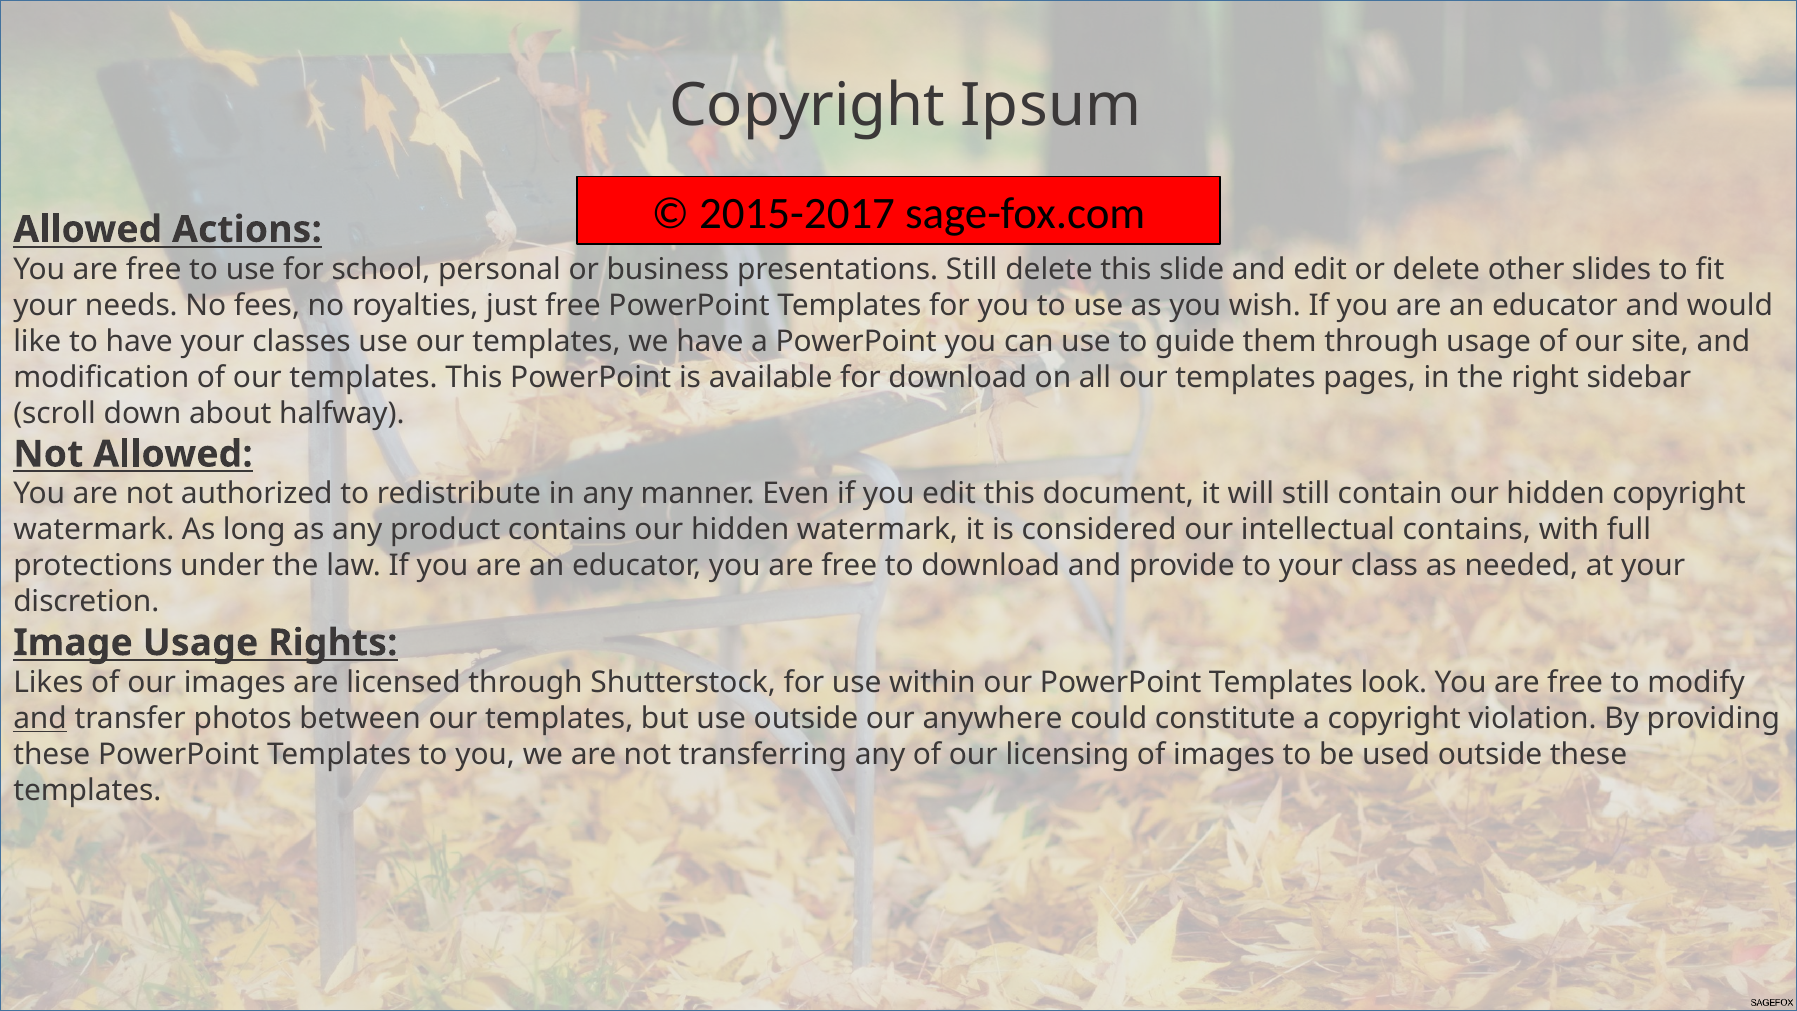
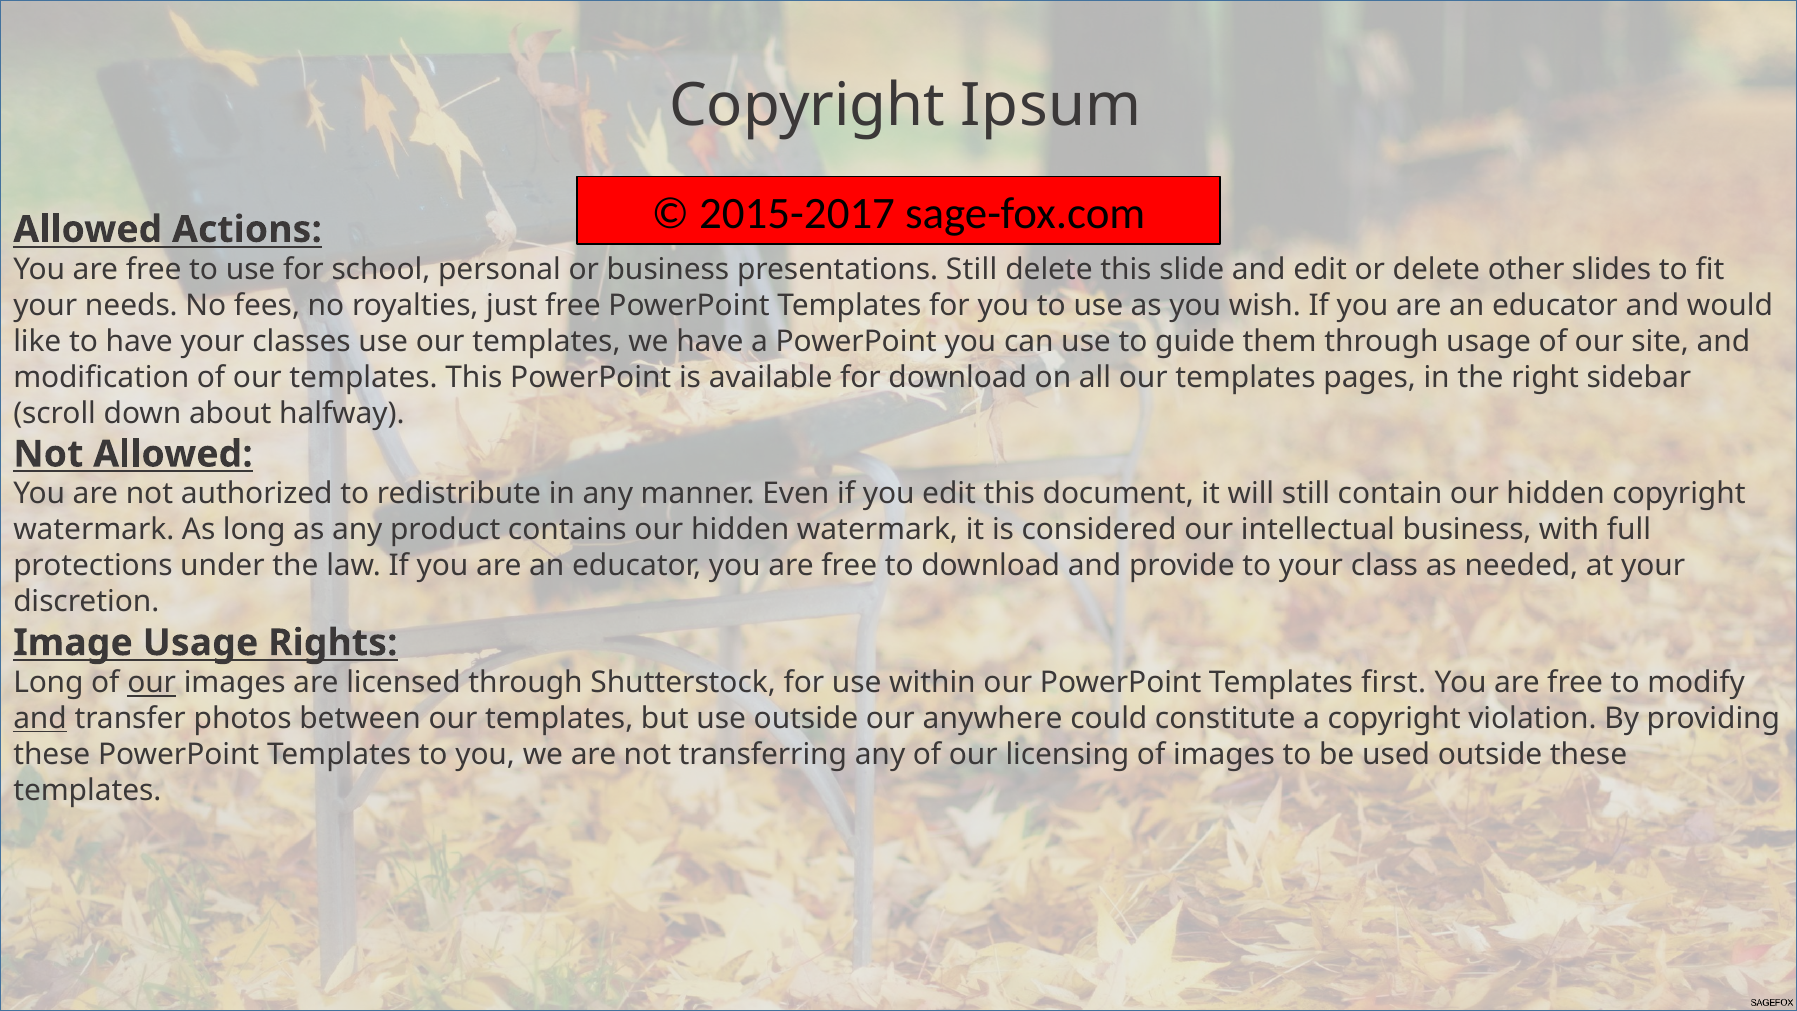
intellectual contains: contains -> business
Likes at (48, 683): Likes -> Long
our at (152, 683) underline: none -> present
look: look -> first
